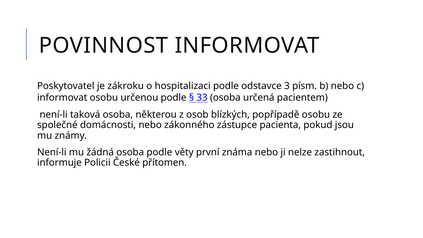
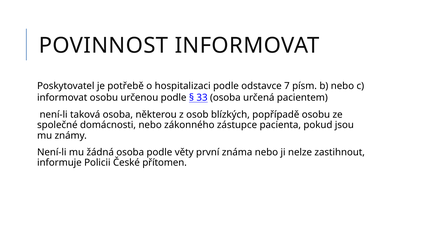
zákroku: zákroku -> potřebě
3: 3 -> 7
